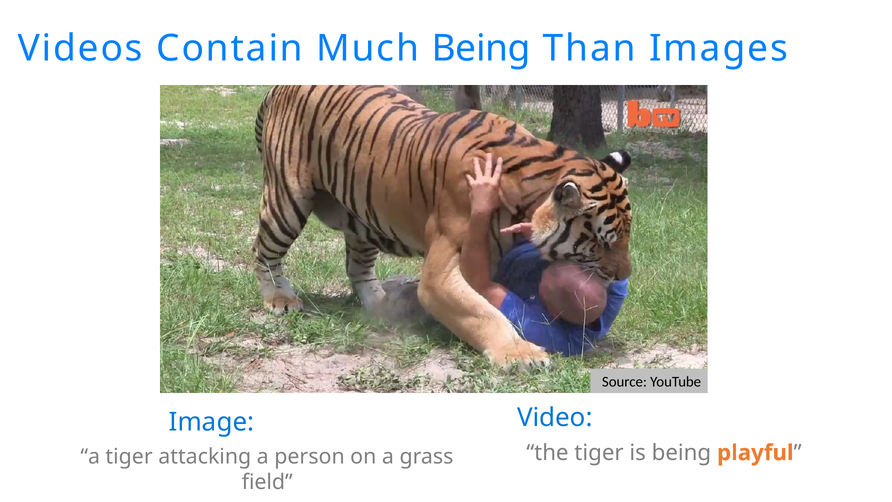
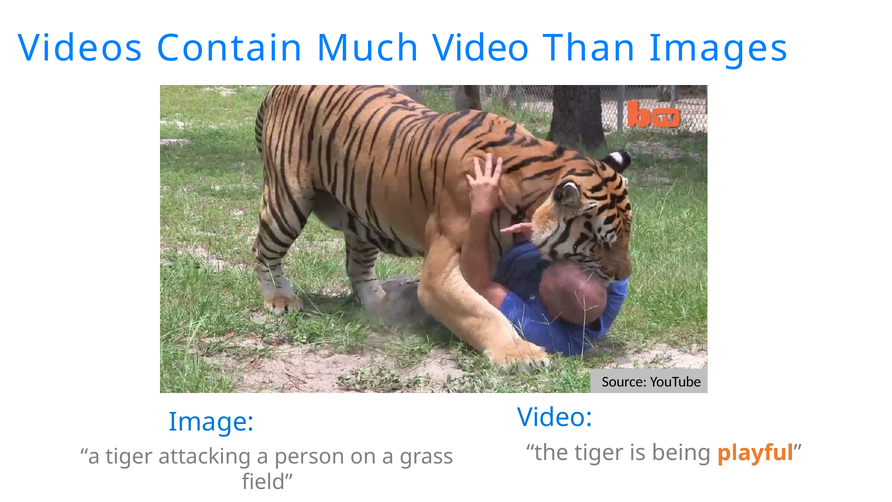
Much Being: Being -> Video
